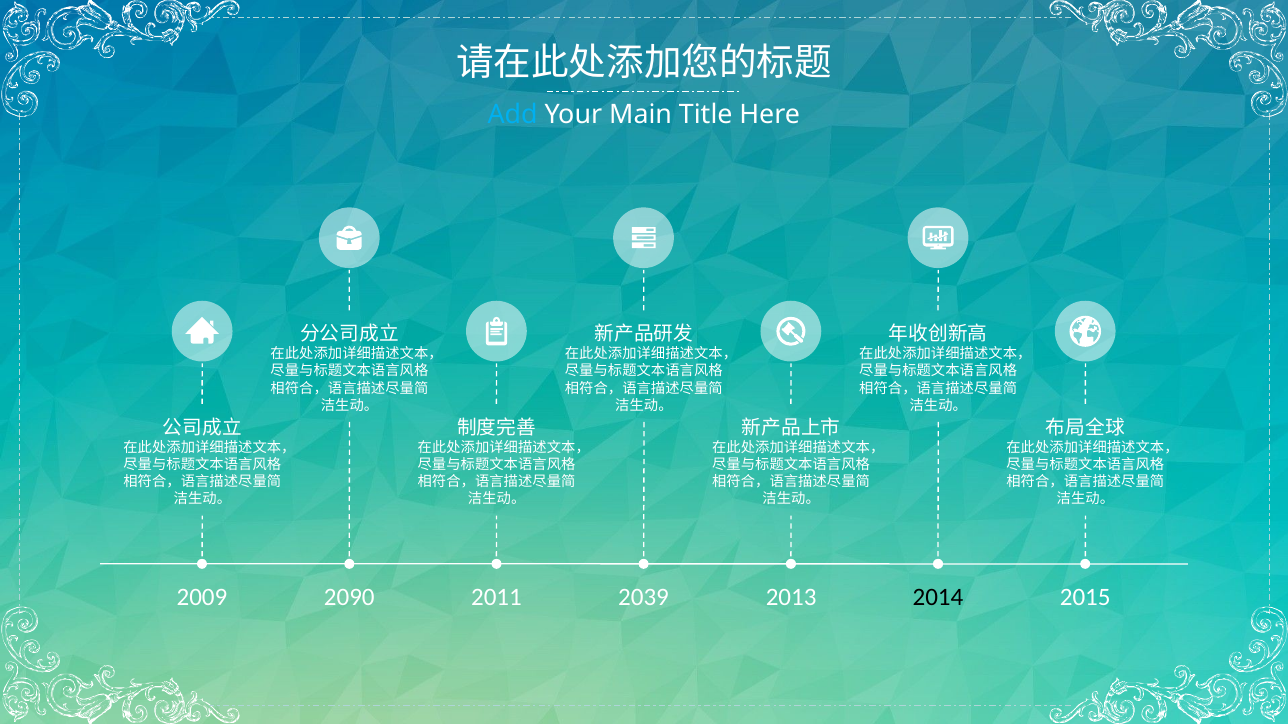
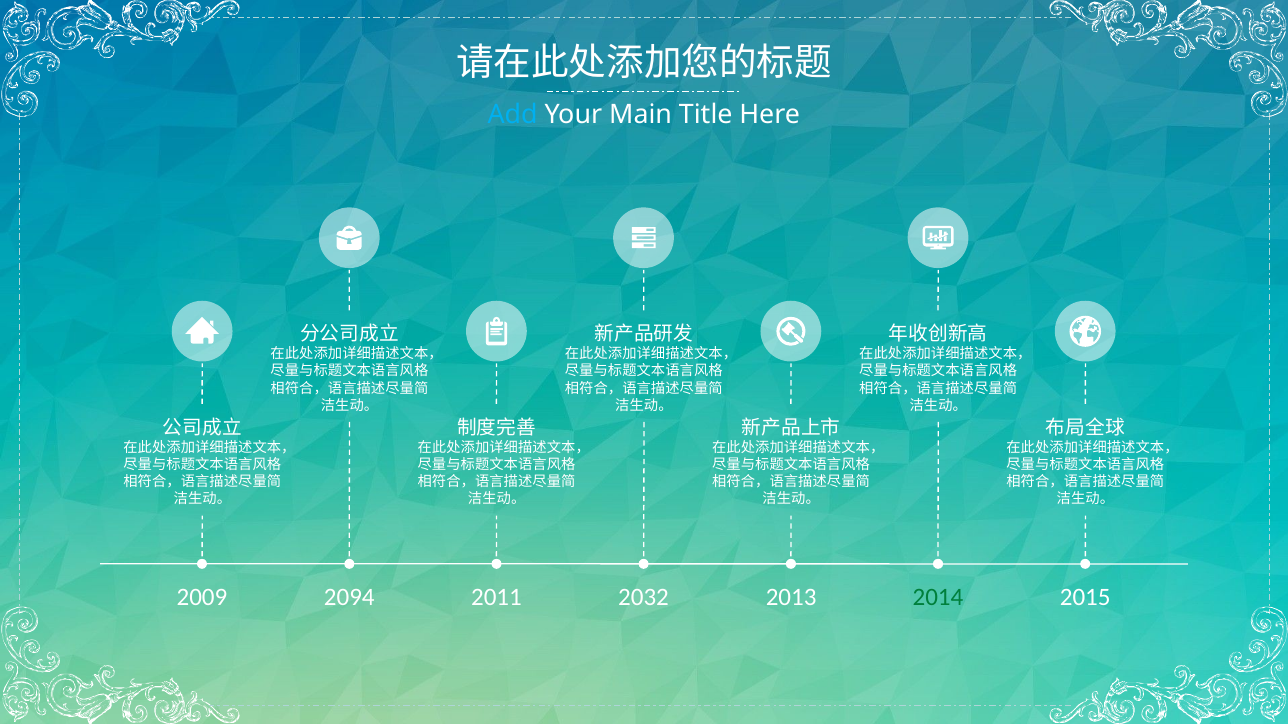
2090: 2090 -> 2094
2039: 2039 -> 2032
2014 colour: black -> green
